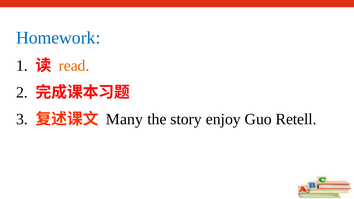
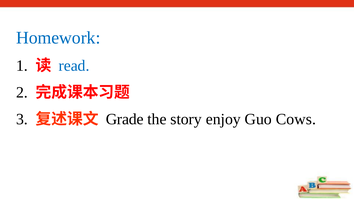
read colour: orange -> blue
Many: Many -> Grade
Retell: Retell -> Cows
